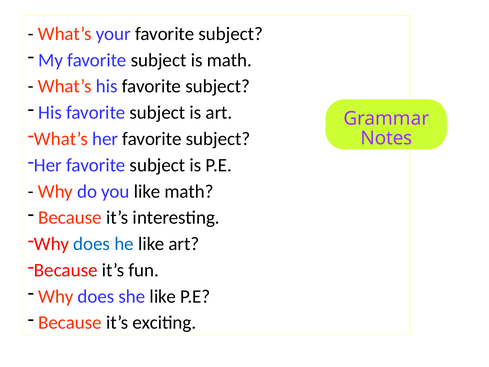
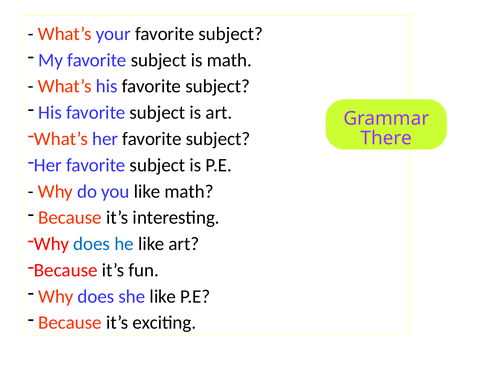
Notes: Notes -> There
